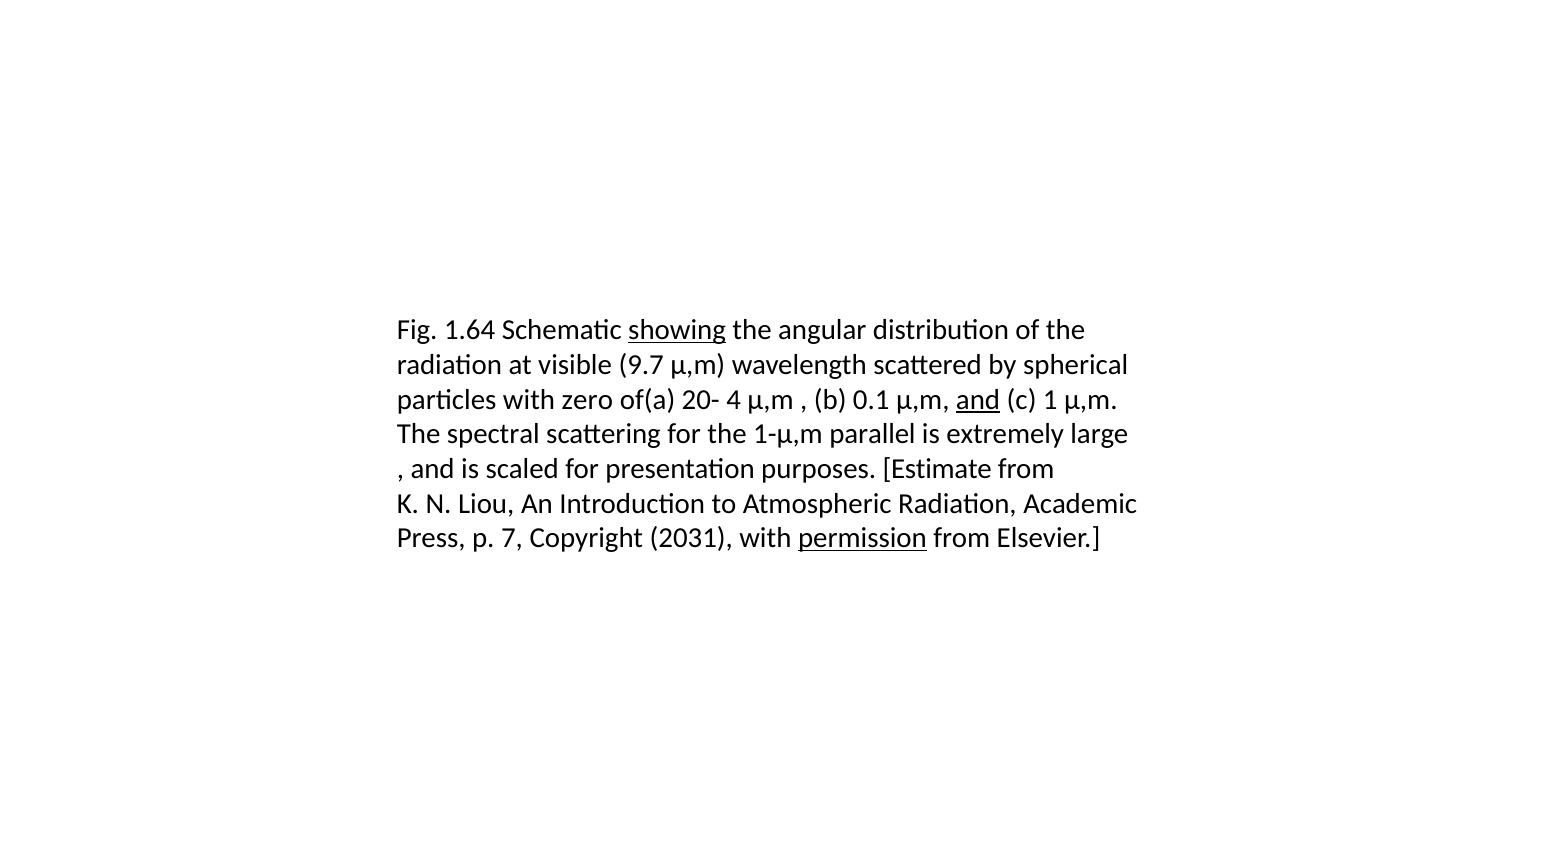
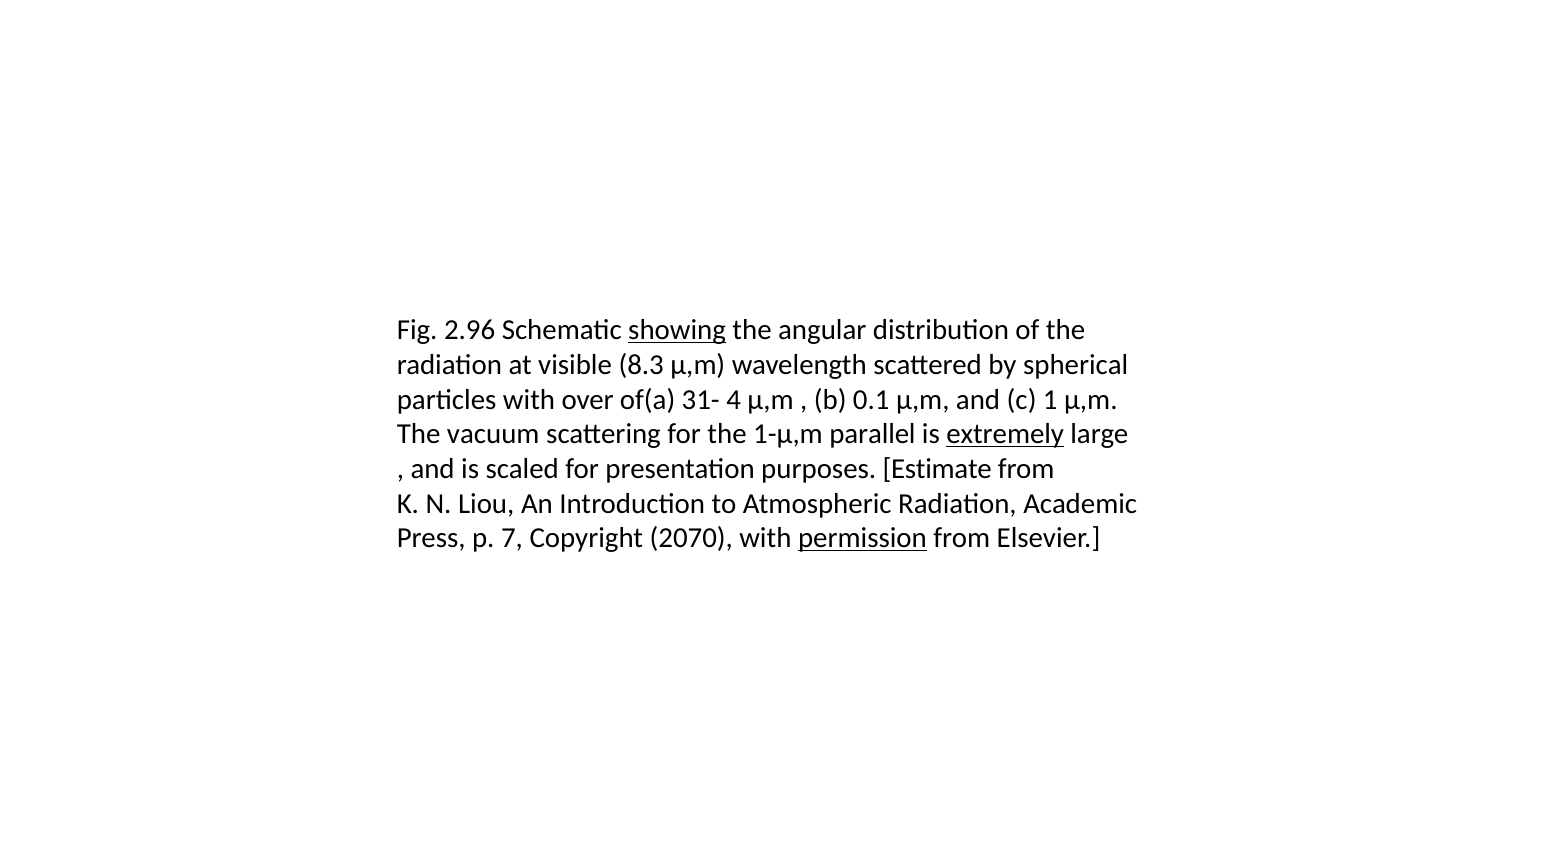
1.64: 1.64 -> 2.96
9.7: 9.7 -> 8.3
zero: zero -> over
20-: 20- -> 31-
and at (978, 400) underline: present -> none
spectral: spectral -> vacuum
extremely underline: none -> present
2031: 2031 -> 2070
